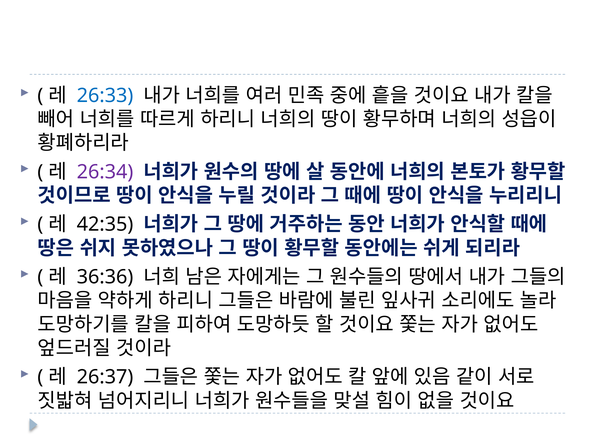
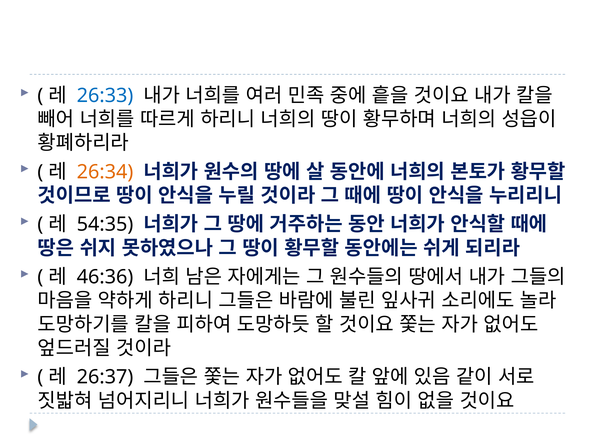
26:34 colour: purple -> orange
42:35: 42:35 -> 54:35
36:36: 36:36 -> 46:36
